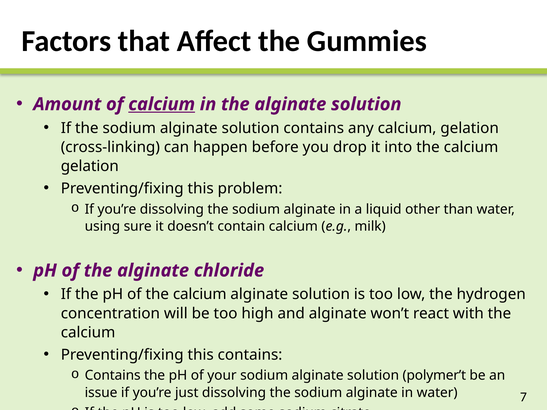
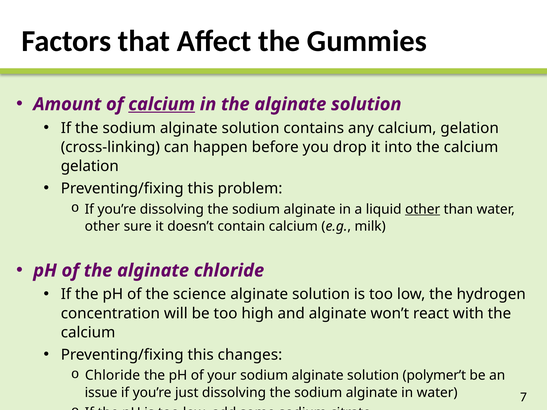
other at (423, 209) underline: none -> present
using at (102, 227): using -> other
of the calcium: calcium -> science
this contains: contains -> changes
Contains at (113, 376): Contains -> Chloride
